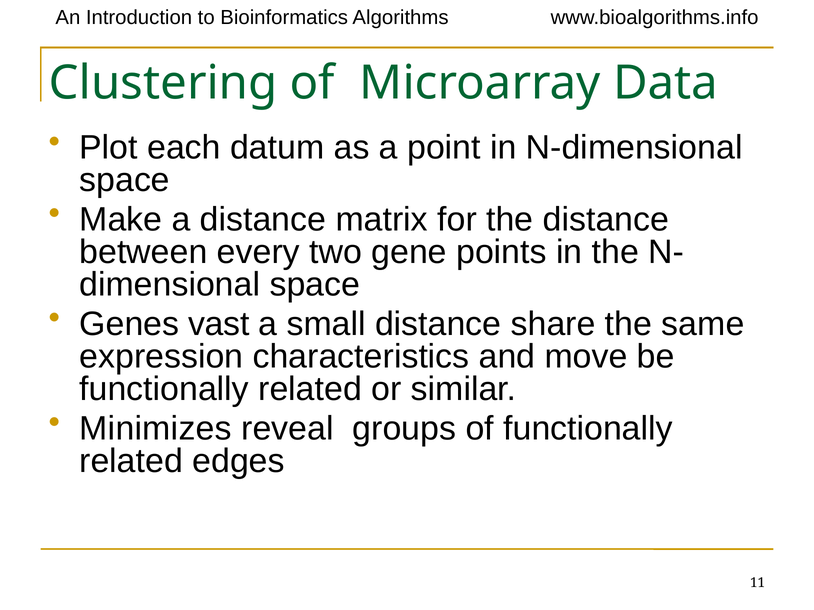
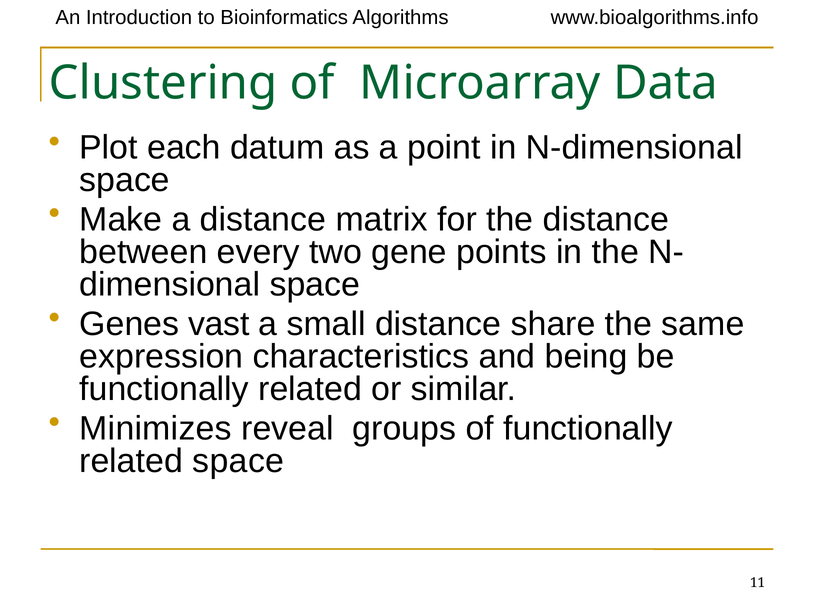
move: move -> being
related edges: edges -> space
